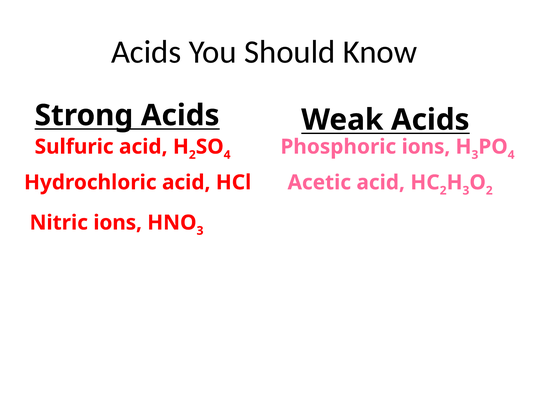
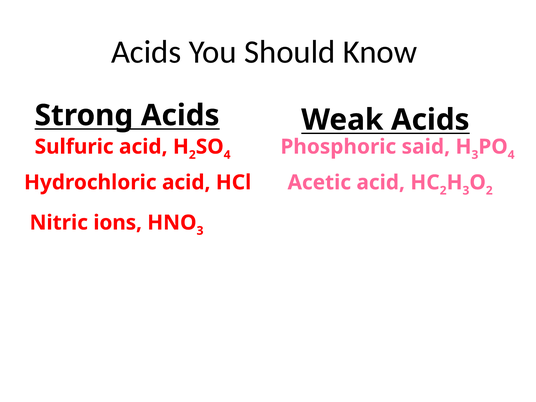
Phosphoric ions: ions -> said
